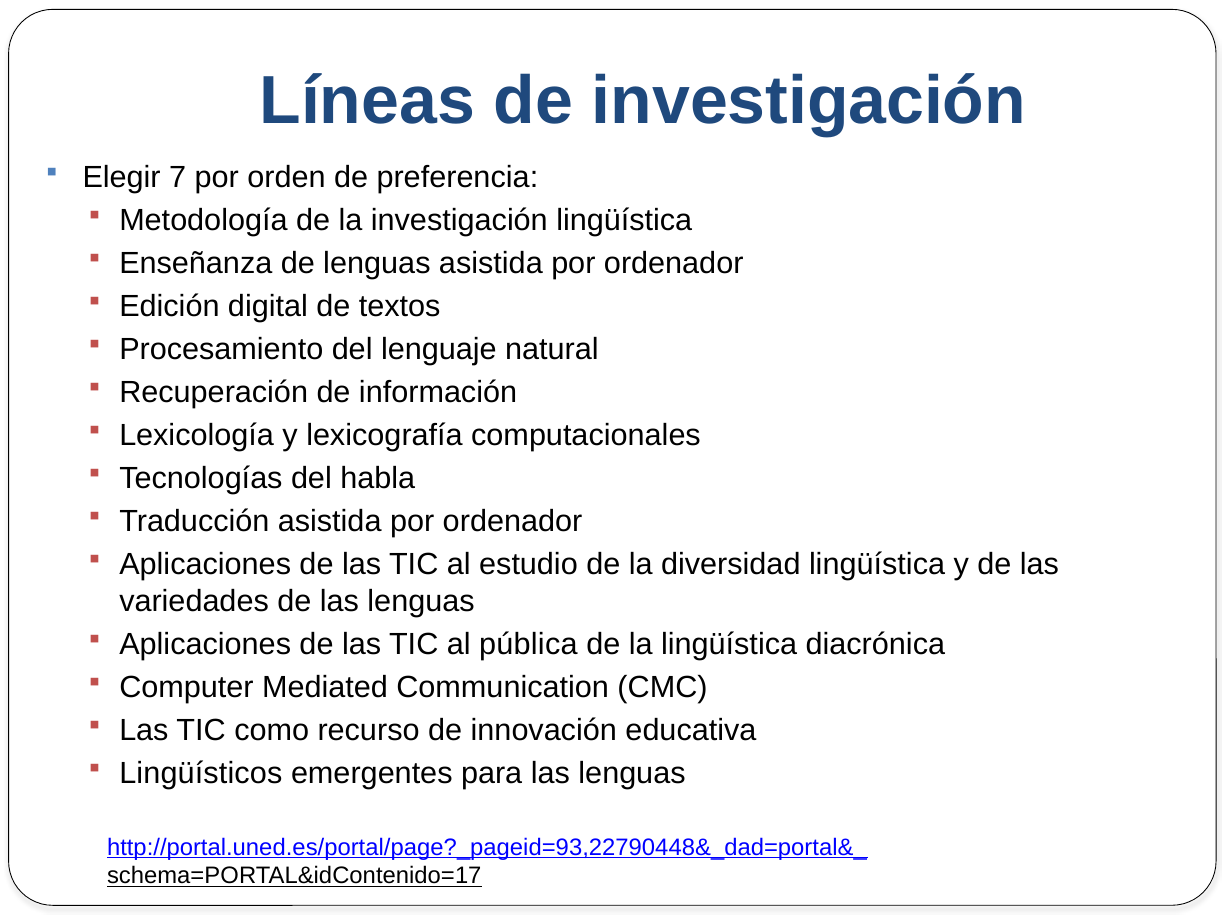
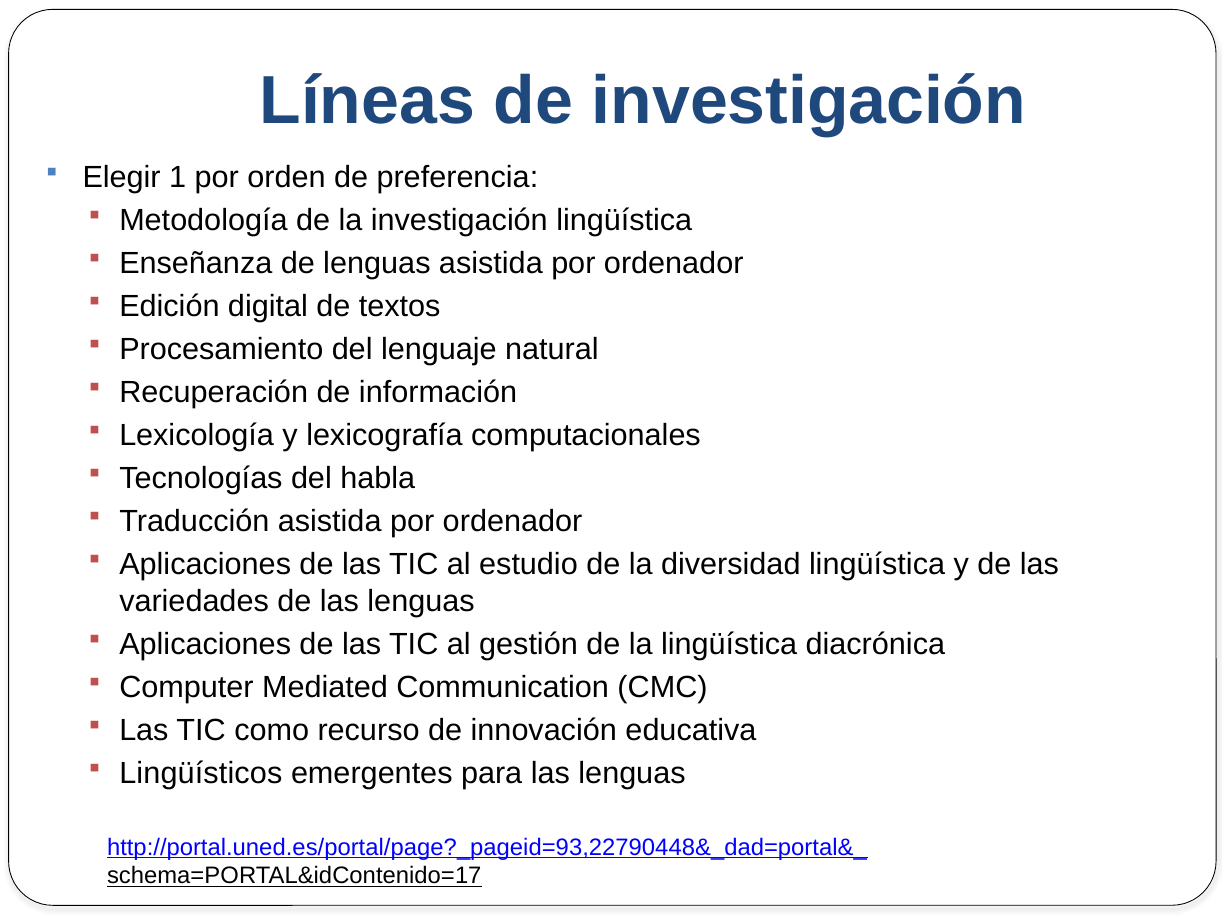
7: 7 -> 1
pública: pública -> gestión
